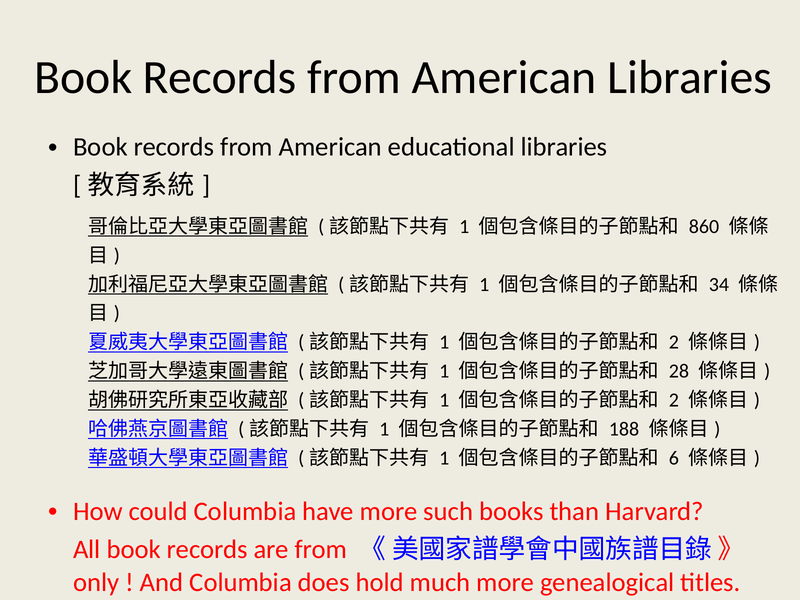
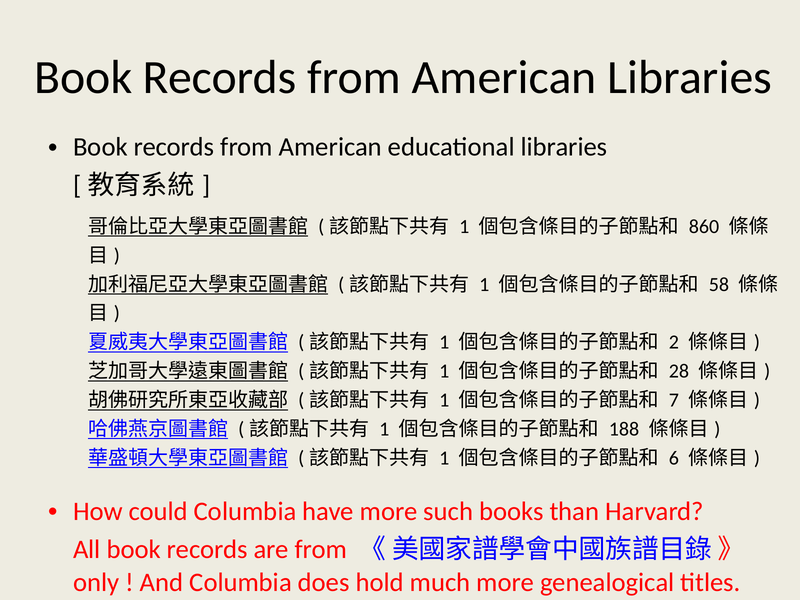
34: 34 -> 58
2 at (674, 400): 2 -> 7
